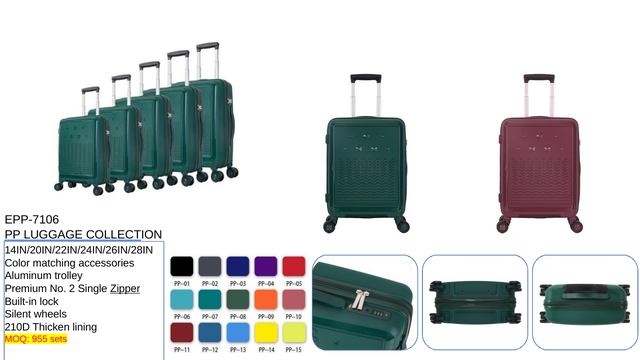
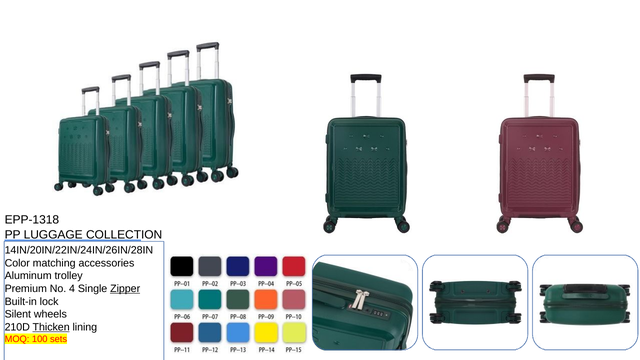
EPP-7106: EPP-7106 -> EPP-1318
2: 2 -> 4
Thicken underline: none -> present
955: 955 -> 100
